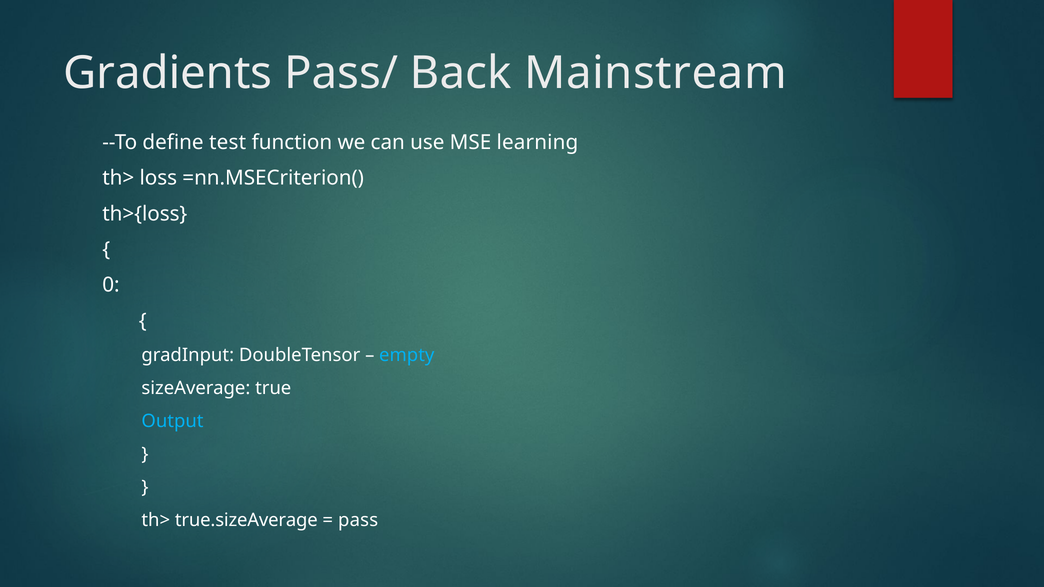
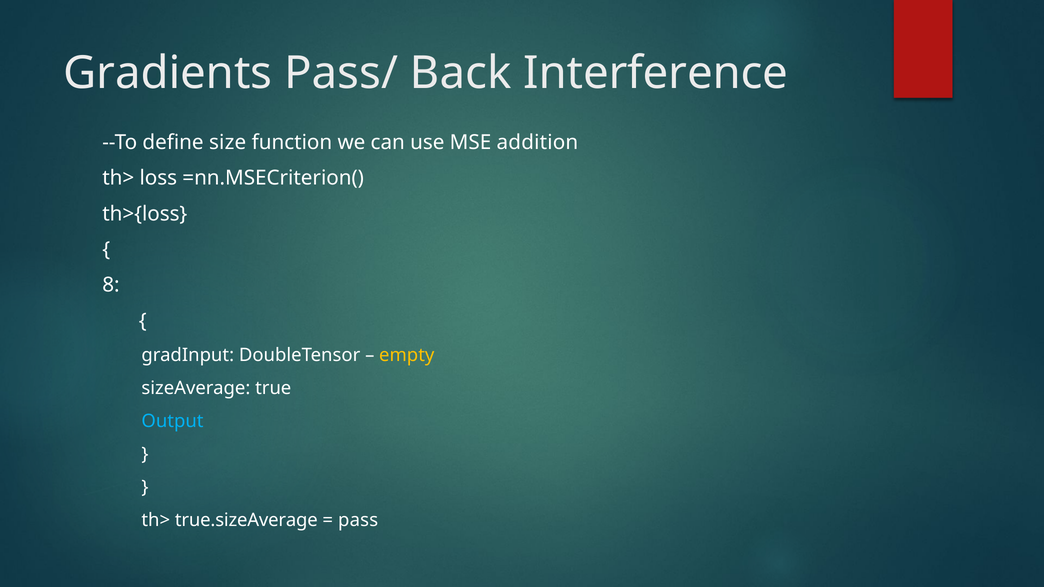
Mainstream: Mainstream -> Interference
test: test -> size
learning: learning -> addition
0: 0 -> 8
empty colour: light blue -> yellow
